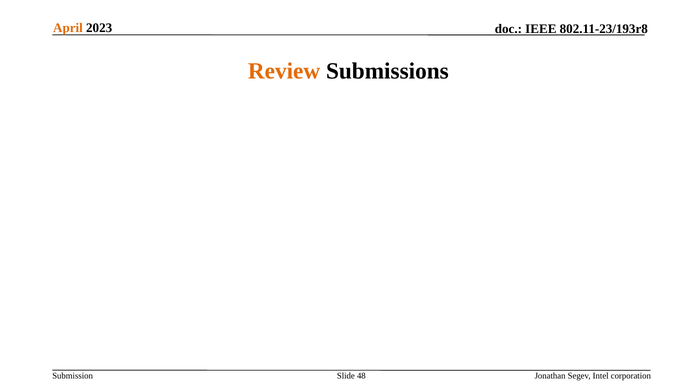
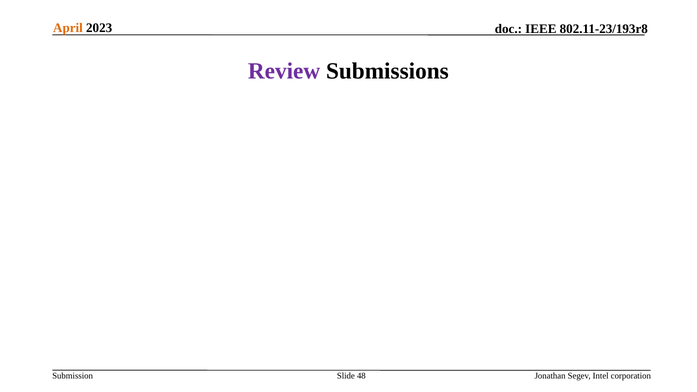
Review colour: orange -> purple
